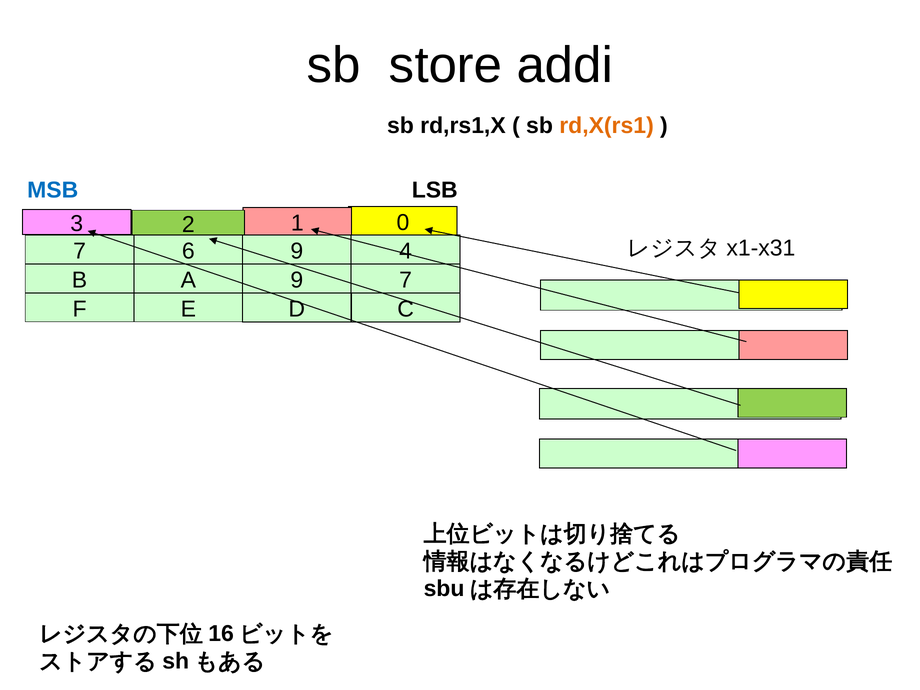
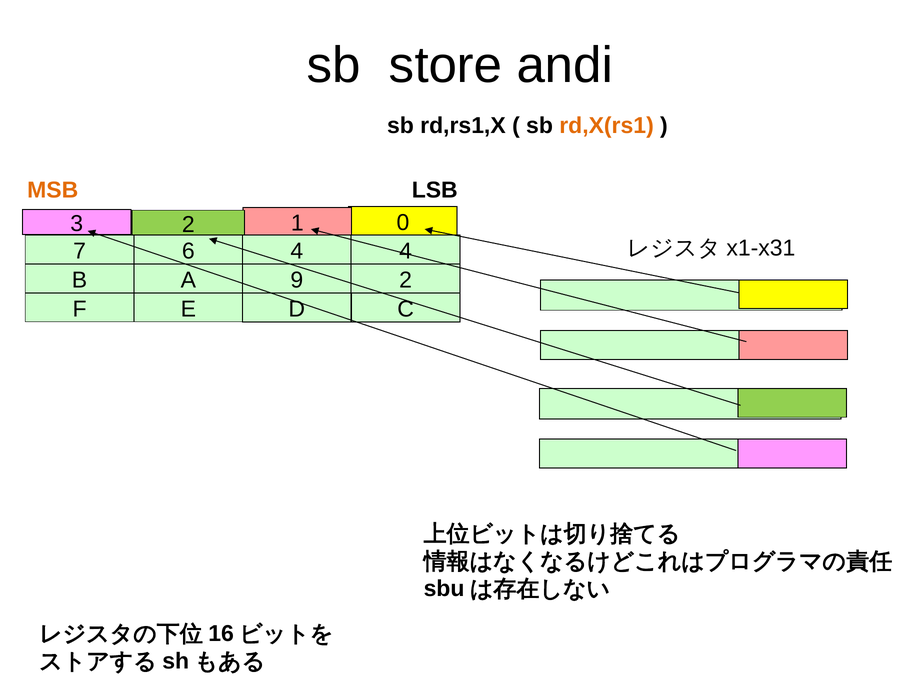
addi: addi -> andi
MSB colour: blue -> orange
6 9: 9 -> 4
9 7: 7 -> 2
